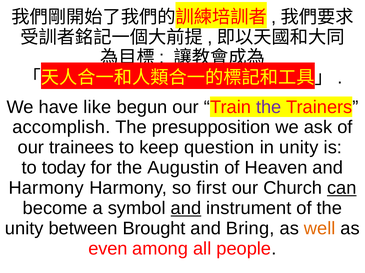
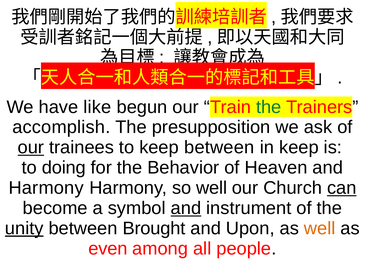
the at (269, 107) colour: purple -> green
our at (31, 148) underline: none -> present
keep question: question -> between
in unity: unity -> keep
today: today -> doing
Augustin: Augustin -> Behavior
so first: first -> well
unity at (24, 229) underline: none -> present
Bring: Bring -> Upon
